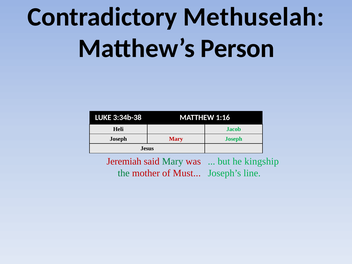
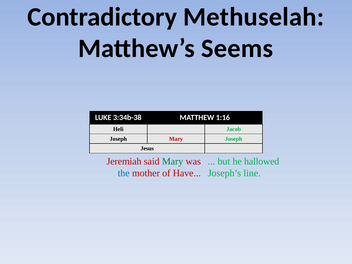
Person: Person -> Seems
kingship: kingship -> hallowed
the colour: green -> blue
Must: Must -> Have
